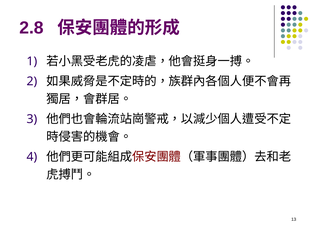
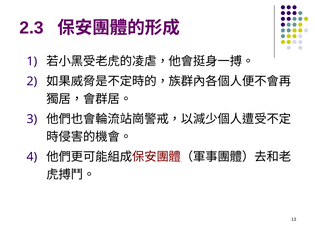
2.8: 2.8 -> 2.3
